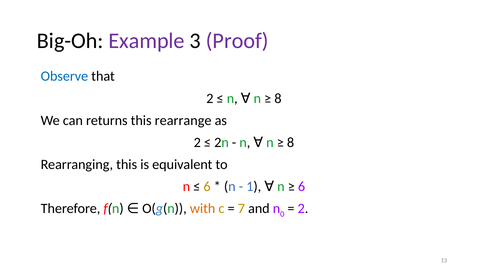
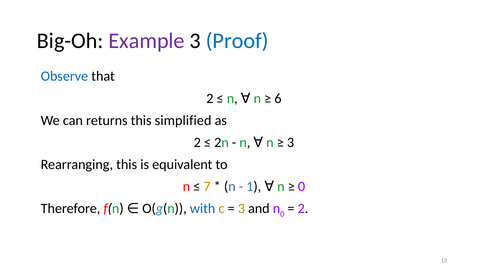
Proof colour: purple -> blue
8 at (278, 98): 8 -> 6
rearrange: rearrange -> simplified
8 at (291, 142): 8 -> 3
6 at (207, 186): 6 -> 7
6 at (302, 186): 6 -> 0
with colour: orange -> blue
7 at (241, 208): 7 -> 3
